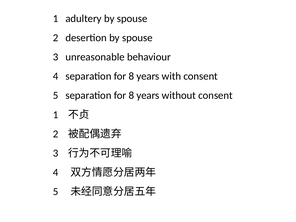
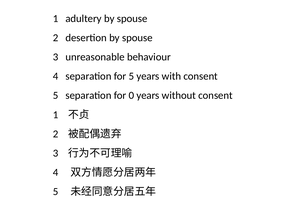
4 separation for 8: 8 -> 5
5 separation for 8: 8 -> 0
